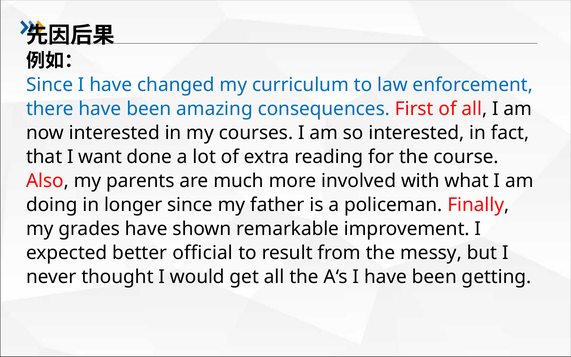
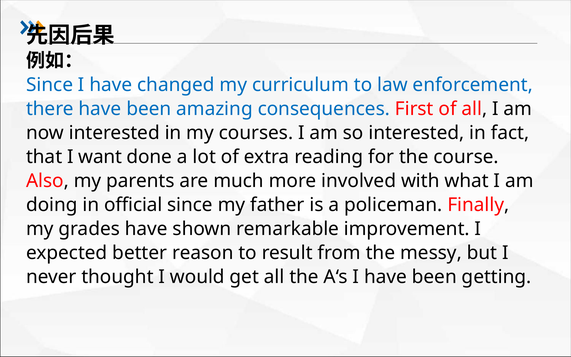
longer: longer -> official
official: official -> reason
